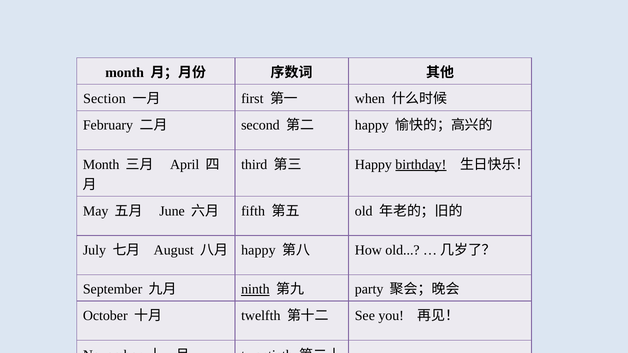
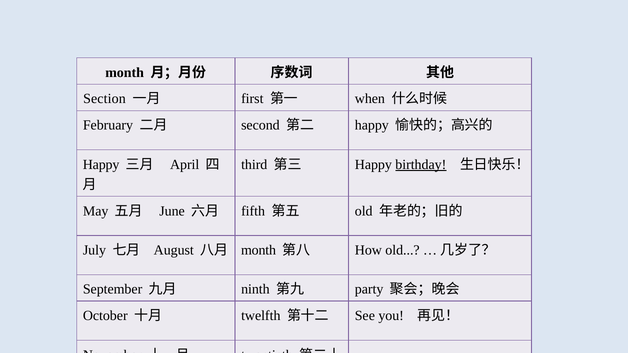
Month at (101, 165): Month -> Happy
happy at (258, 250): happy -> month
ninth underline: present -> none
